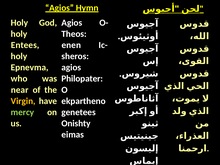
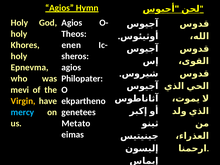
Entees: Entees -> Khores
near: near -> mevi
mercy colour: light green -> light blue
Onishty: Onishty -> Metato
